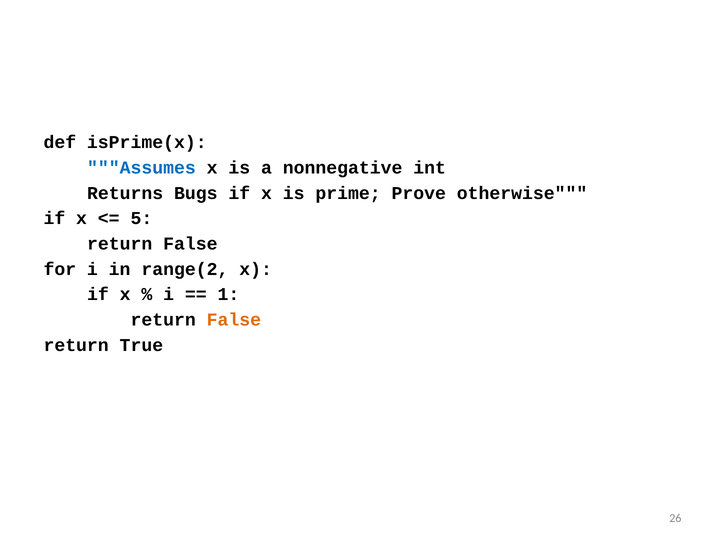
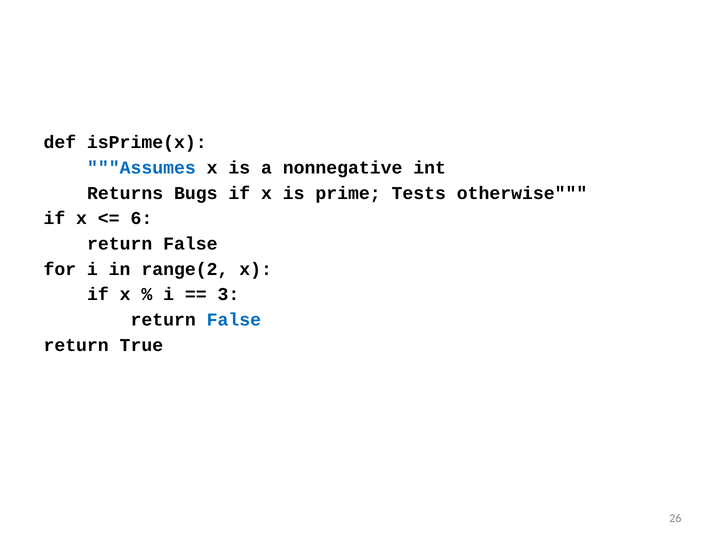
Prove: Prove -> Tests
5: 5 -> 6
1: 1 -> 3
False at (234, 320) colour: orange -> blue
